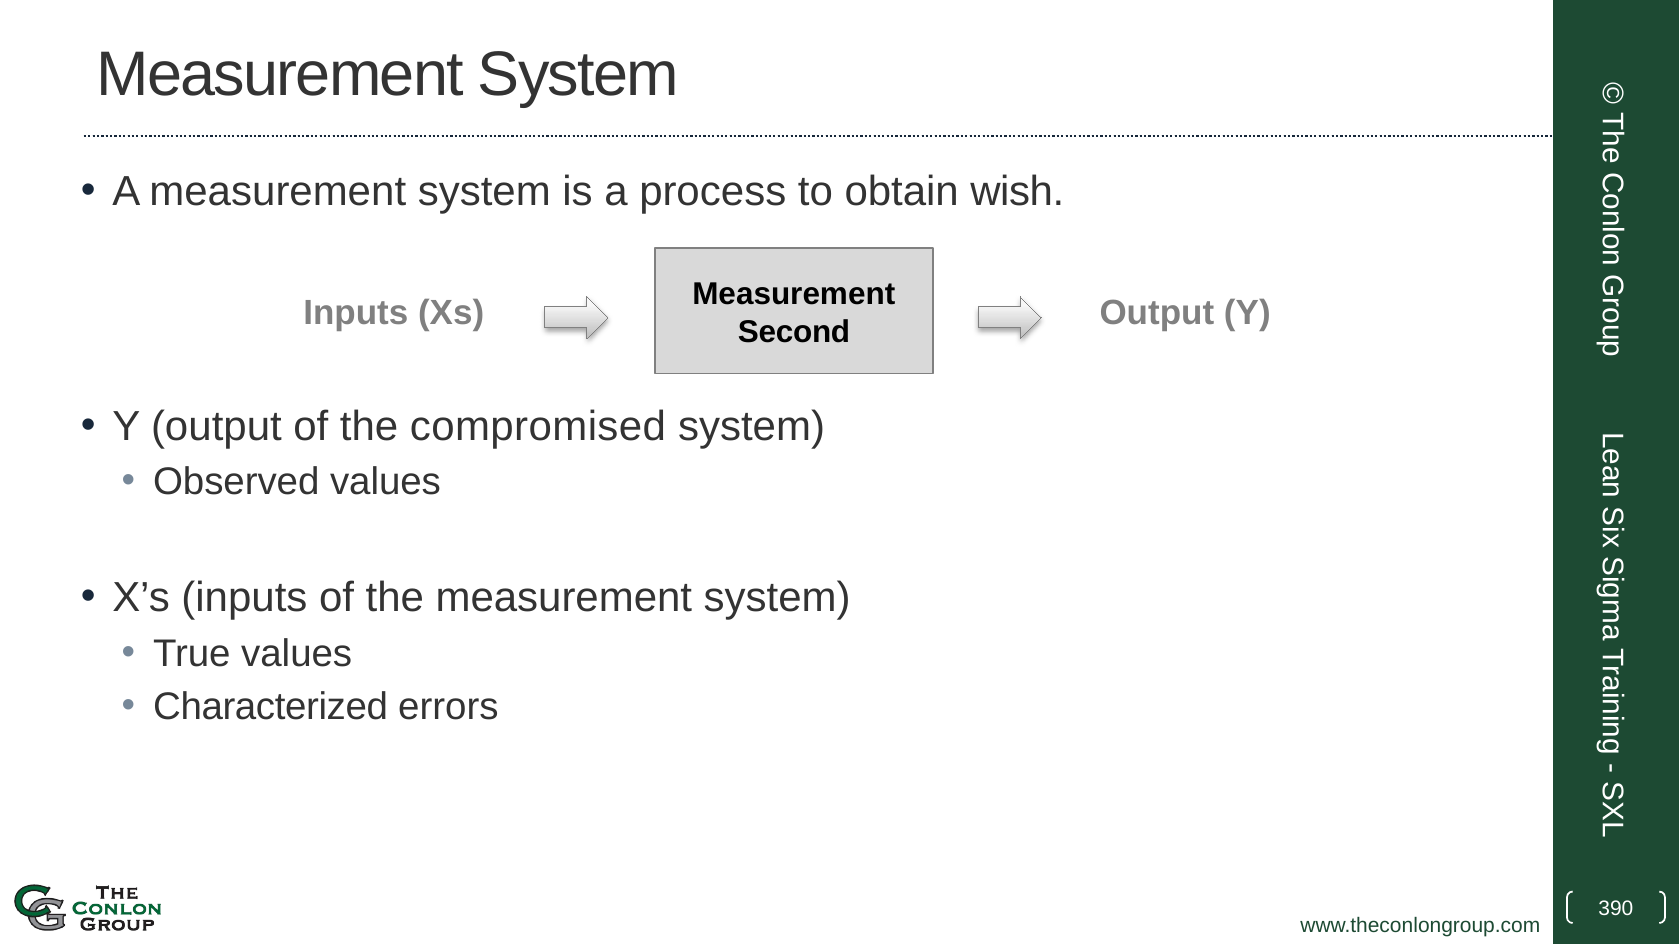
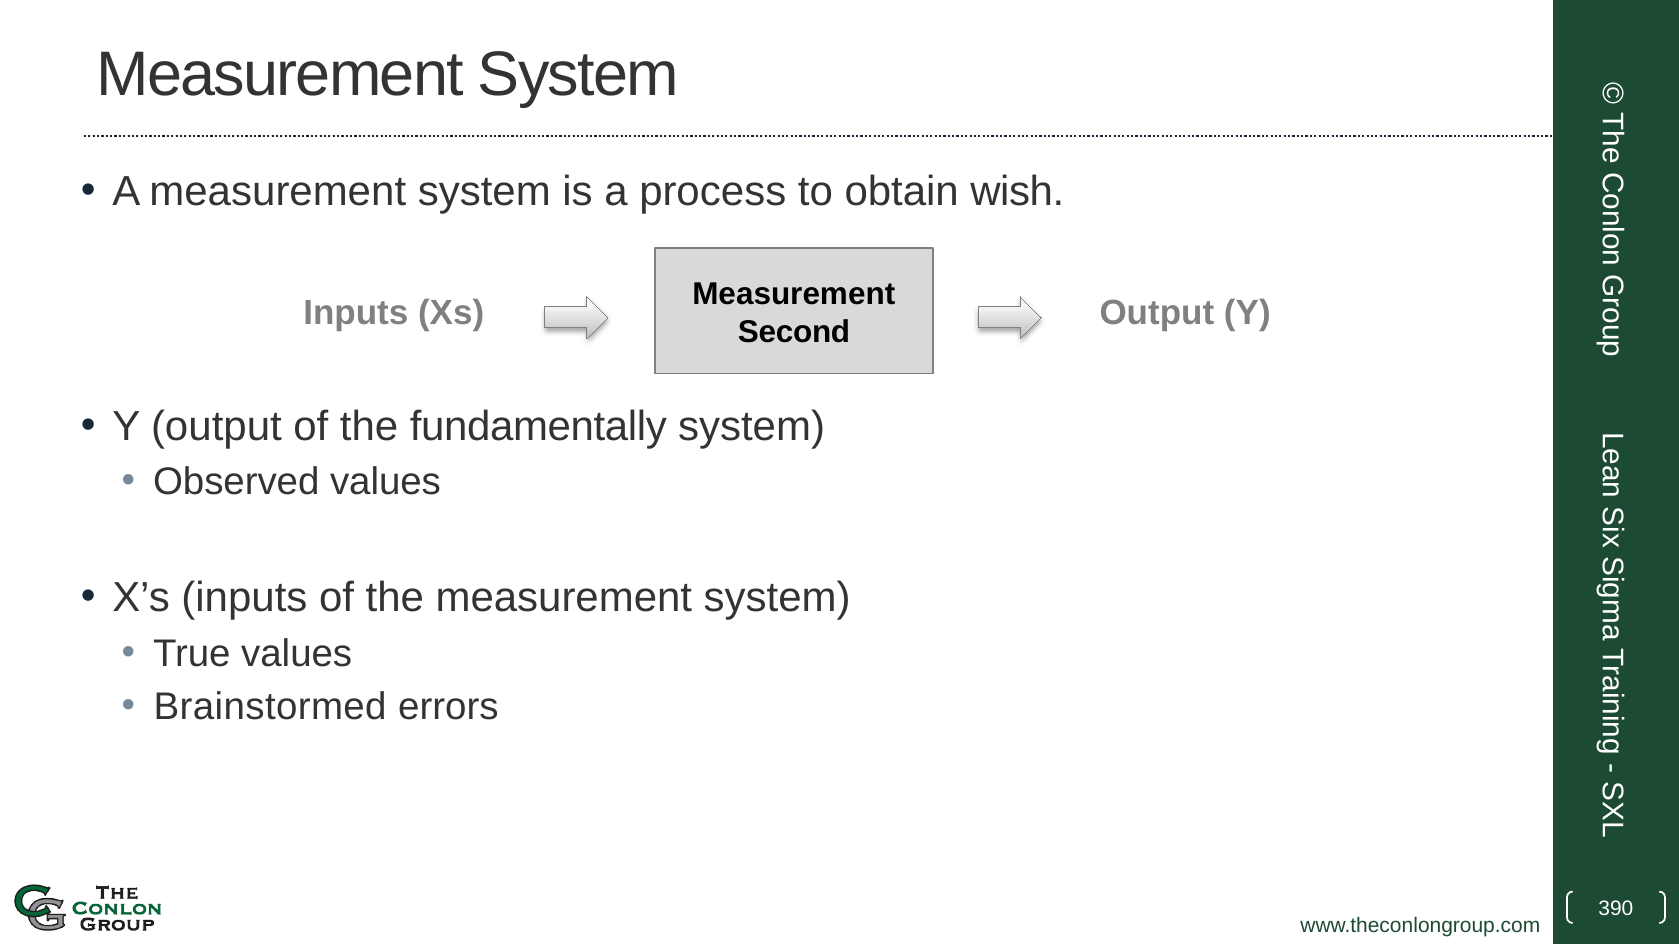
compromised: compromised -> fundamentally
Characterized: Characterized -> Brainstormed
